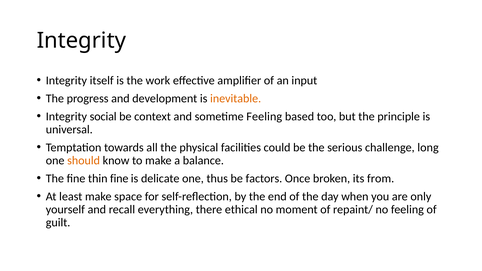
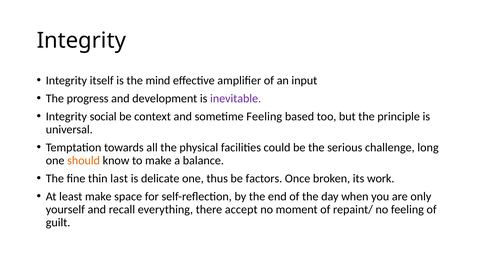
work: work -> mind
inevitable colour: orange -> purple
thin fine: fine -> last
from: from -> work
ethical: ethical -> accept
